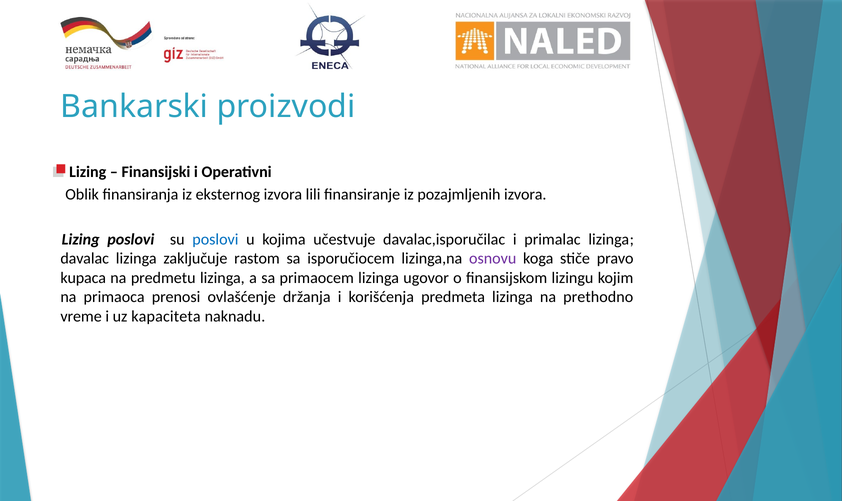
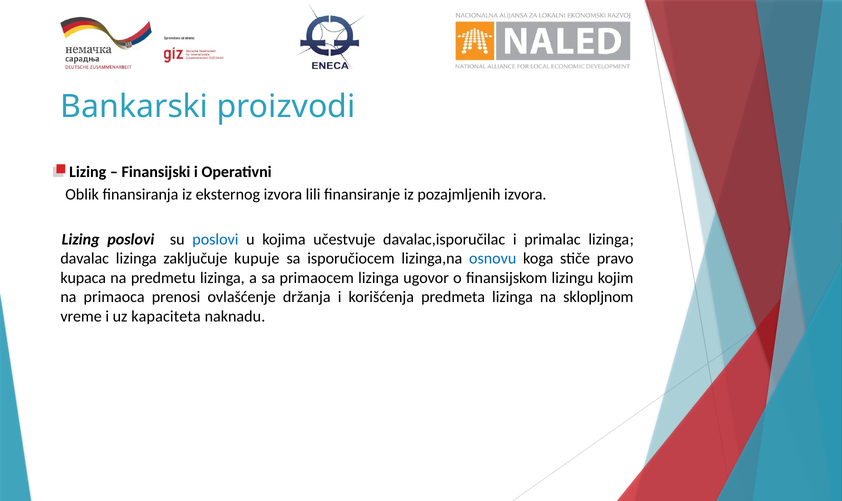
rastom: rastom -> kupuje
osnovu colour: purple -> blue
prethodno: prethodno -> sklopljnom
